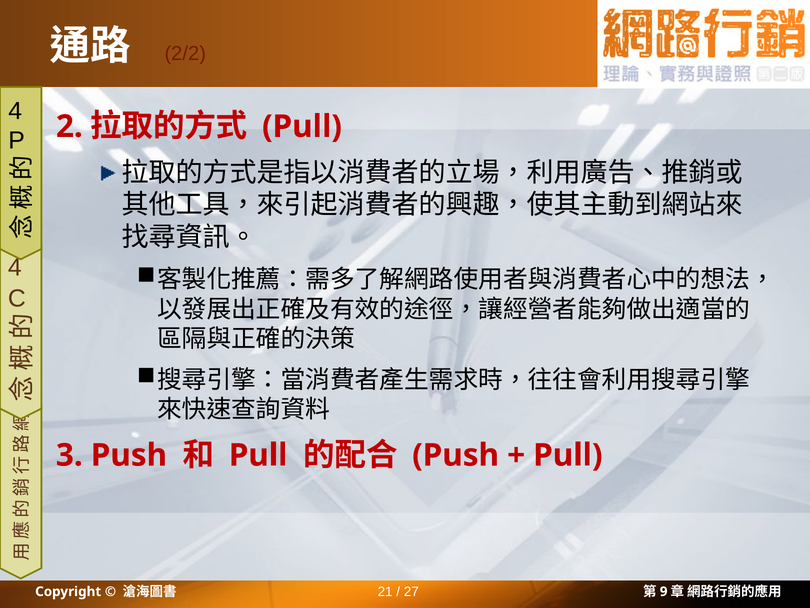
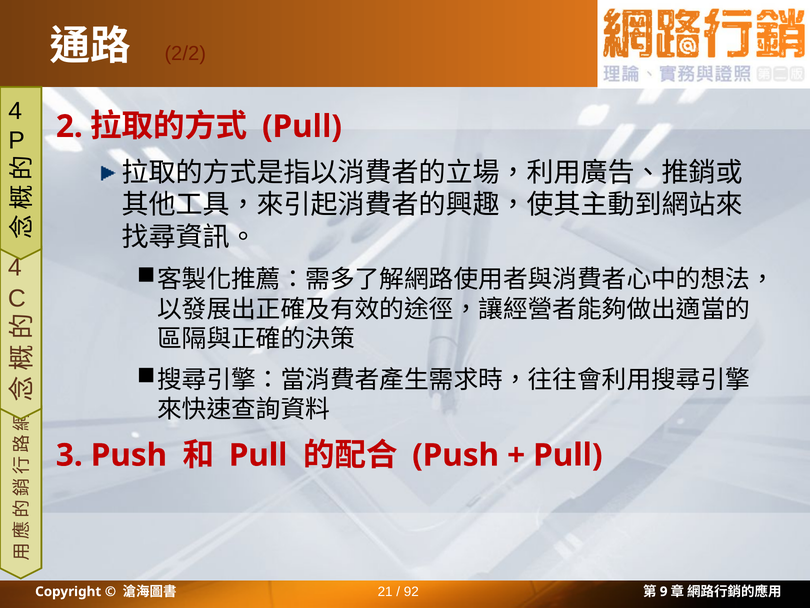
27: 27 -> 92
